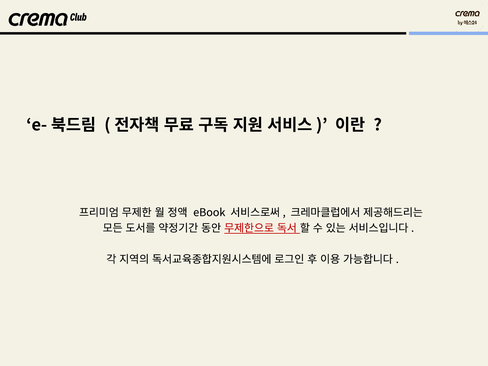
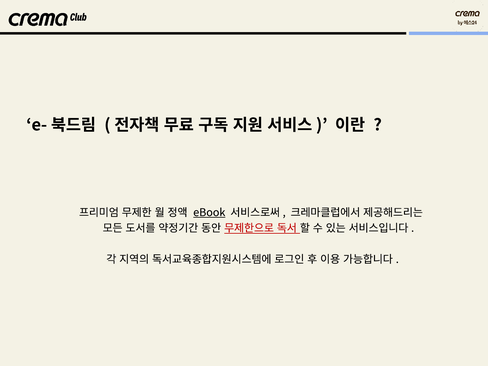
eBook underline: none -> present
